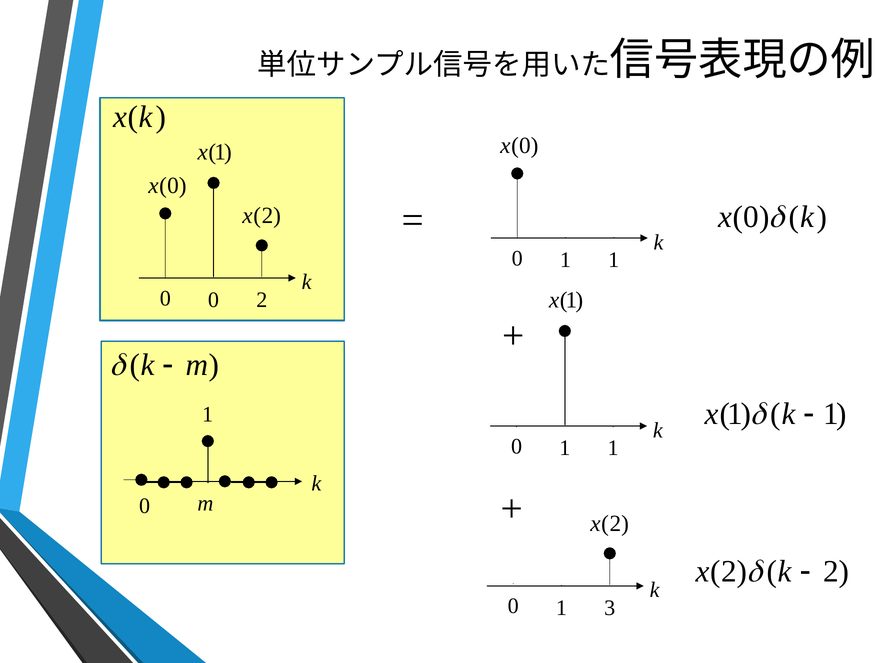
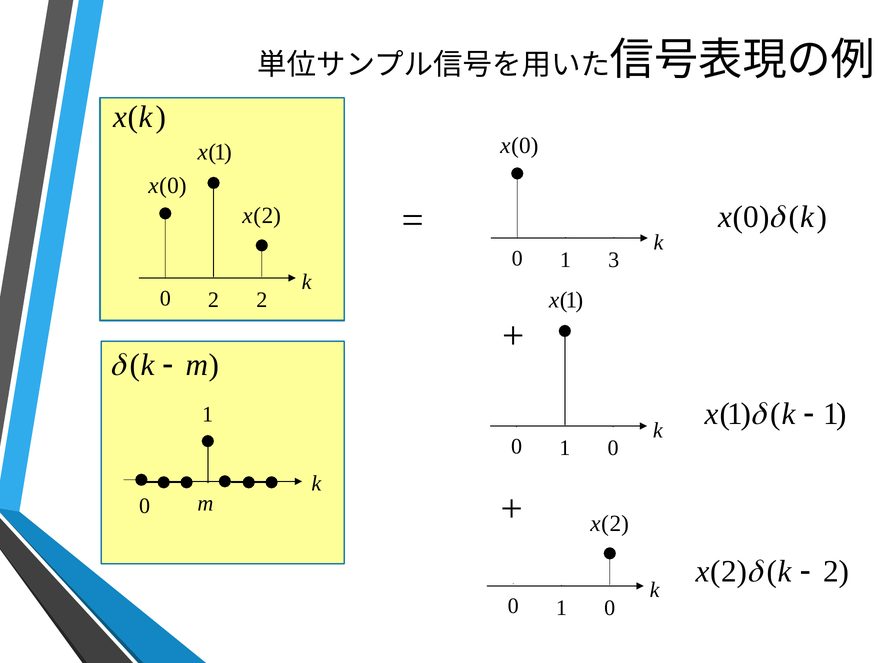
1 at (614, 260): 1 -> 3
0 0: 0 -> 2
1 at (613, 448): 1 -> 0
3 at (610, 608): 3 -> 0
